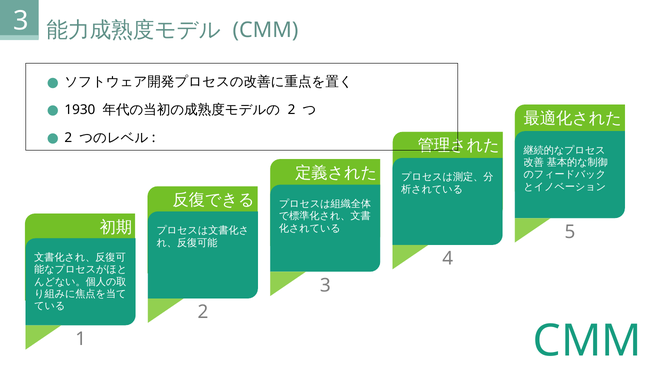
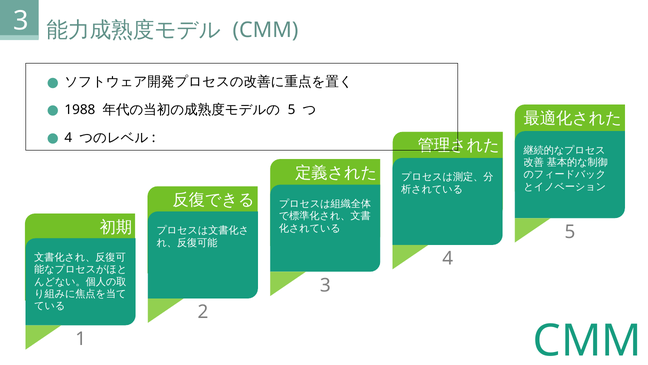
1930: 1930 -> 1988
2 at (292, 110): 2 -> 5
2 at (68, 138): 2 -> 4
